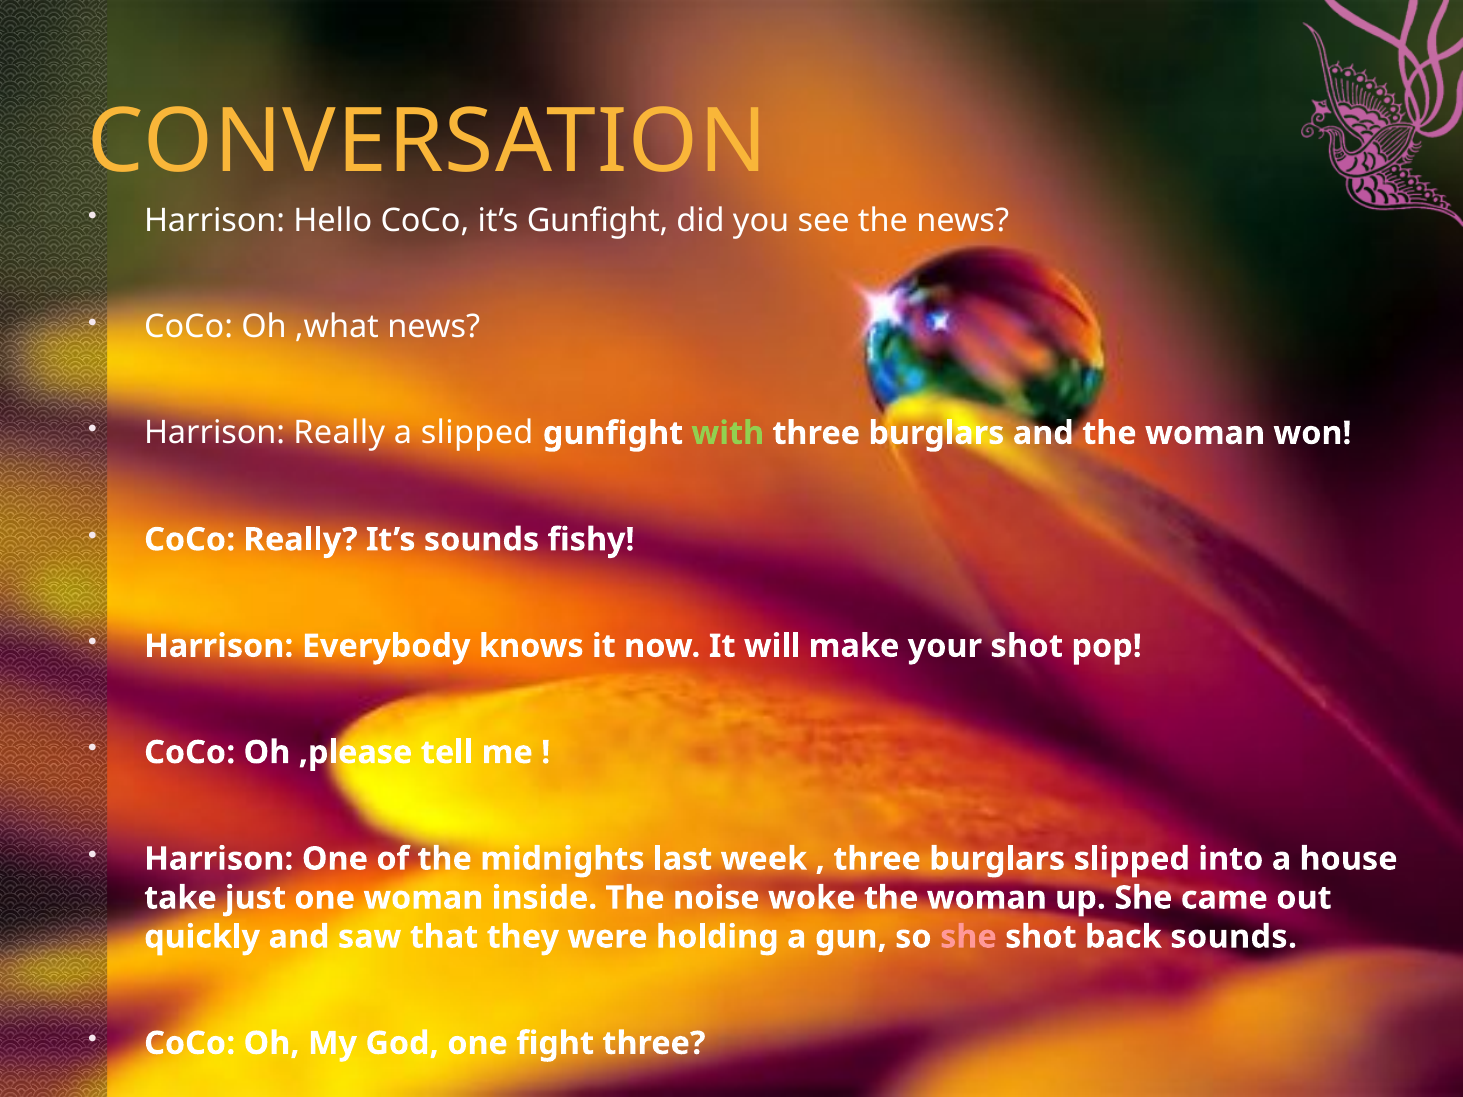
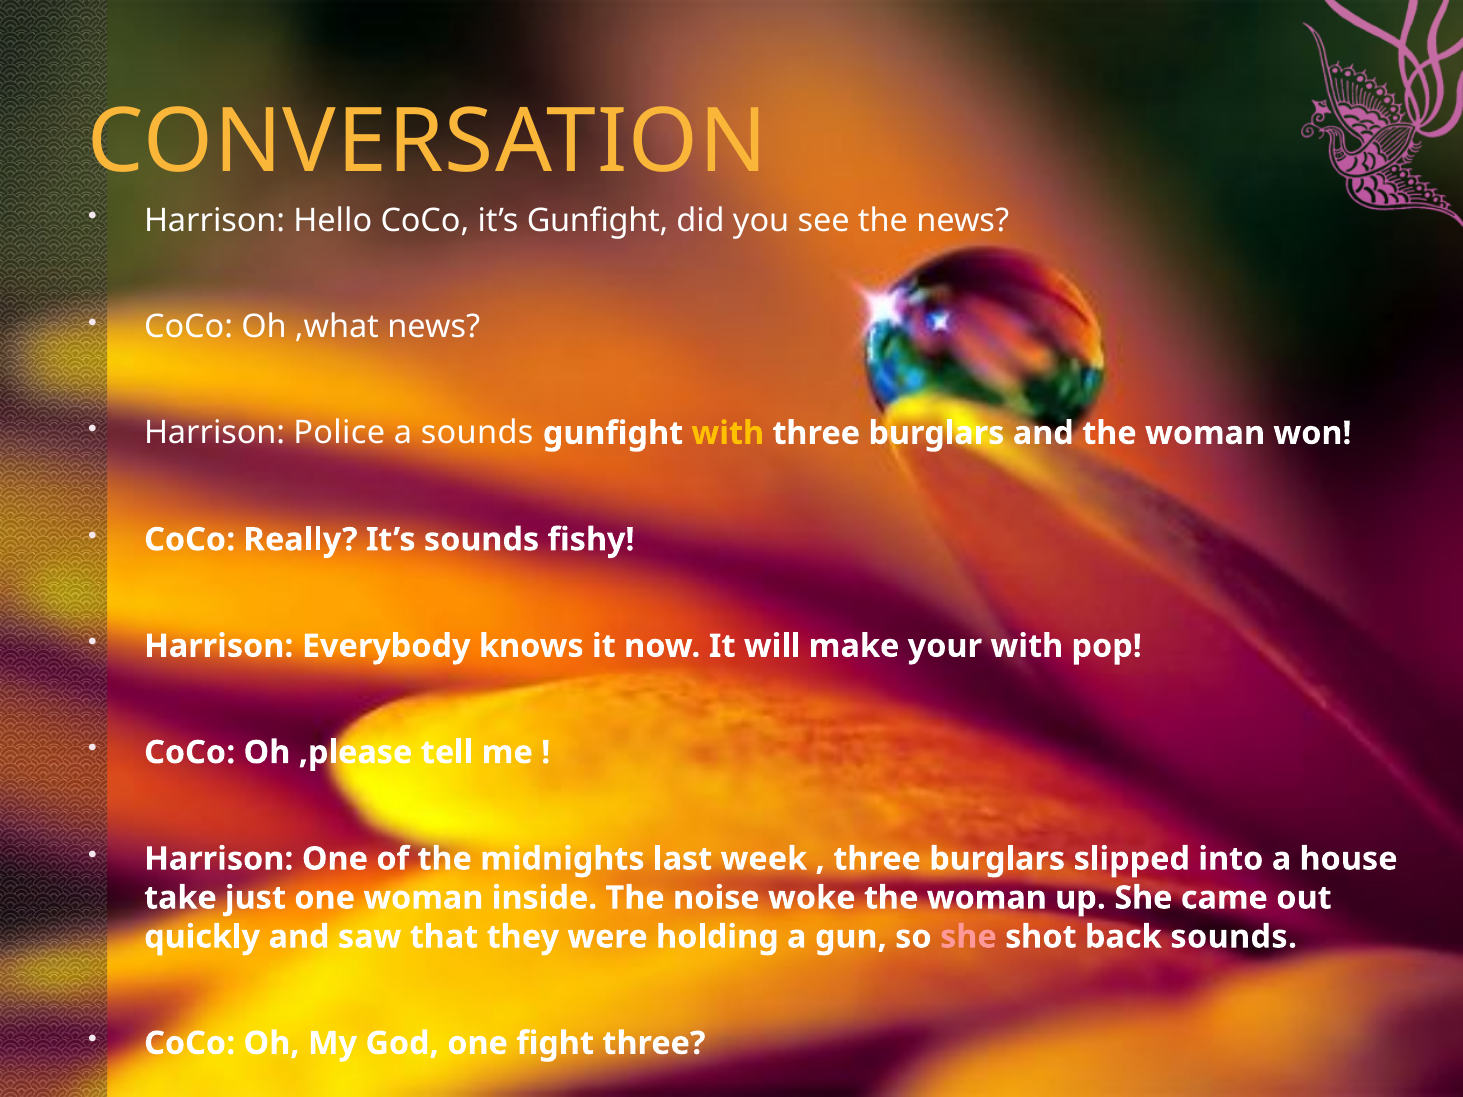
Harrison Really: Really -> Police
a slipped: slipped -> sounds
with at (728, 433) colour: light green -> yellow
your shot: shot -> with
